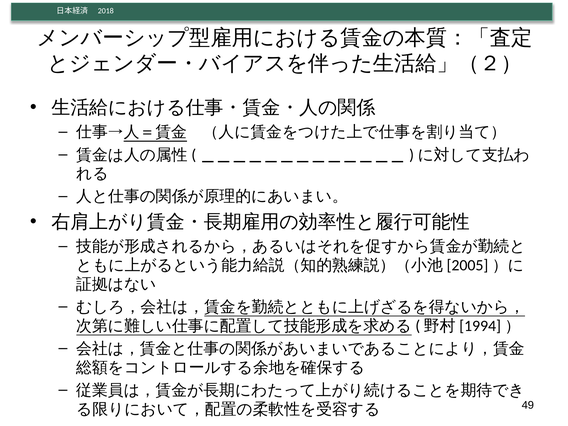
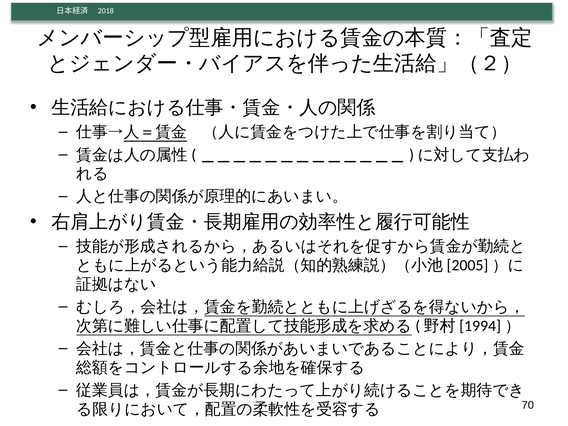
49: 49 -> 70
